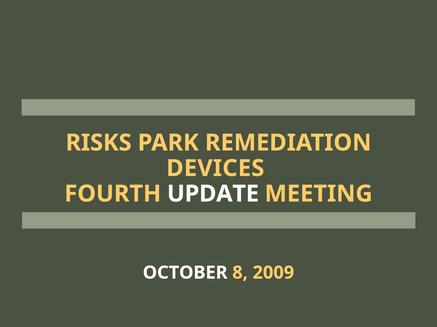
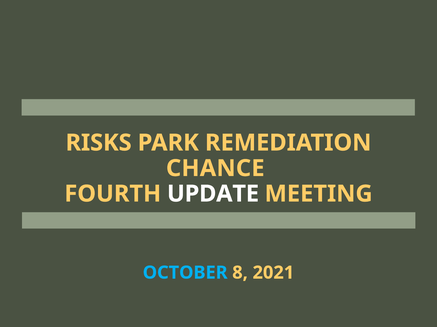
DEVICES: DEVICES -> CHANCE
OCTOBER colour: white -> light blue
2009: 2009 -> 2021
